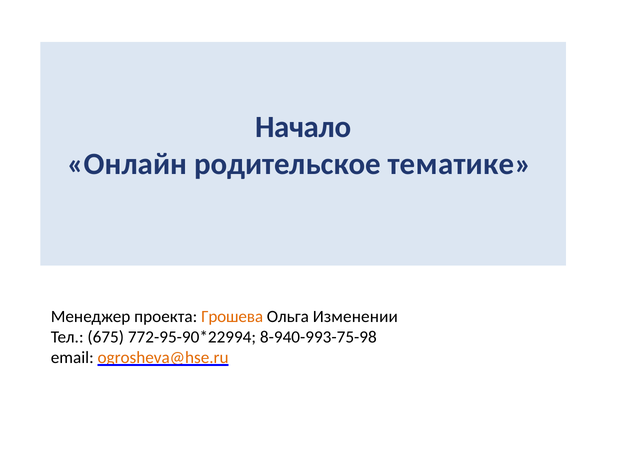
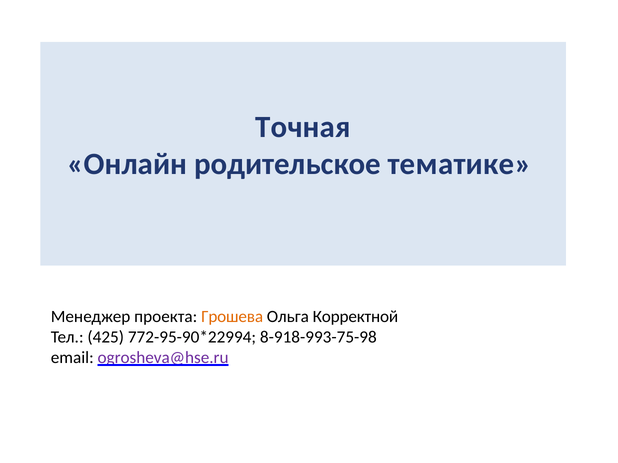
Начало: Начало -> Точная
Изменении: Изменении -> Корректной
675: 675 -> 425
8-940-993-75-98: 8-940-993-75-98 -> 8-918-993-75-98
ogrosheva@hse.ru colour: orange -> purple
